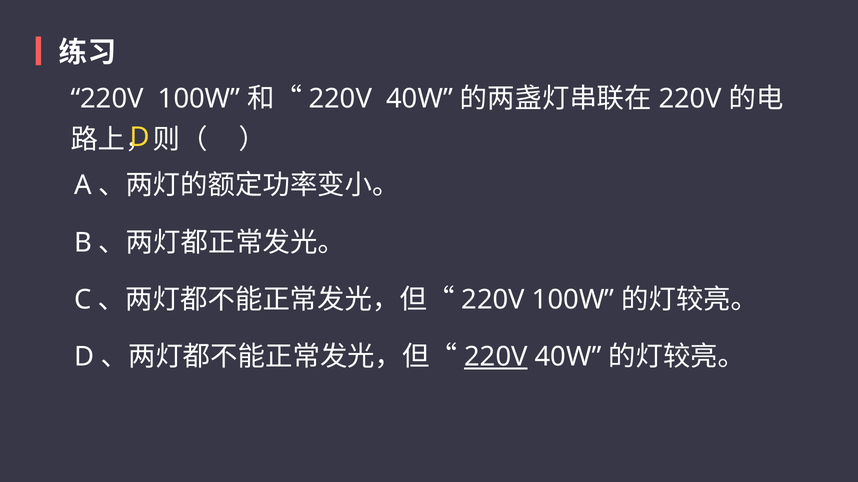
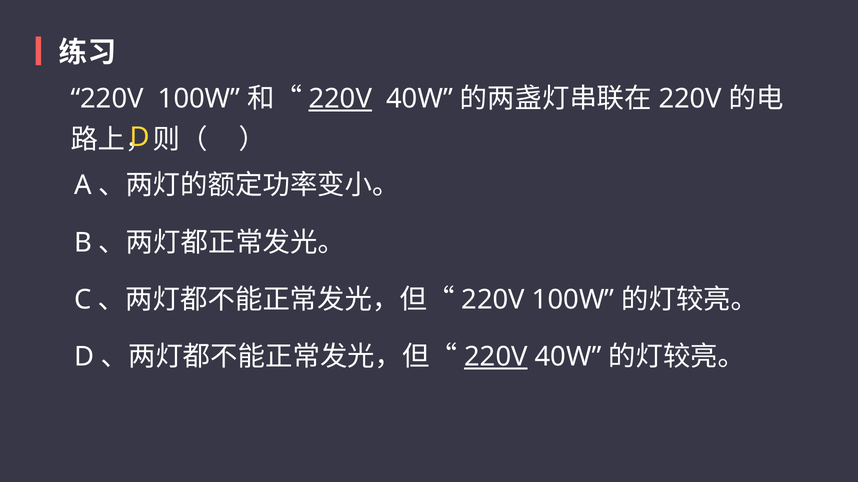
220V at (340, 99) underline: none -> present
